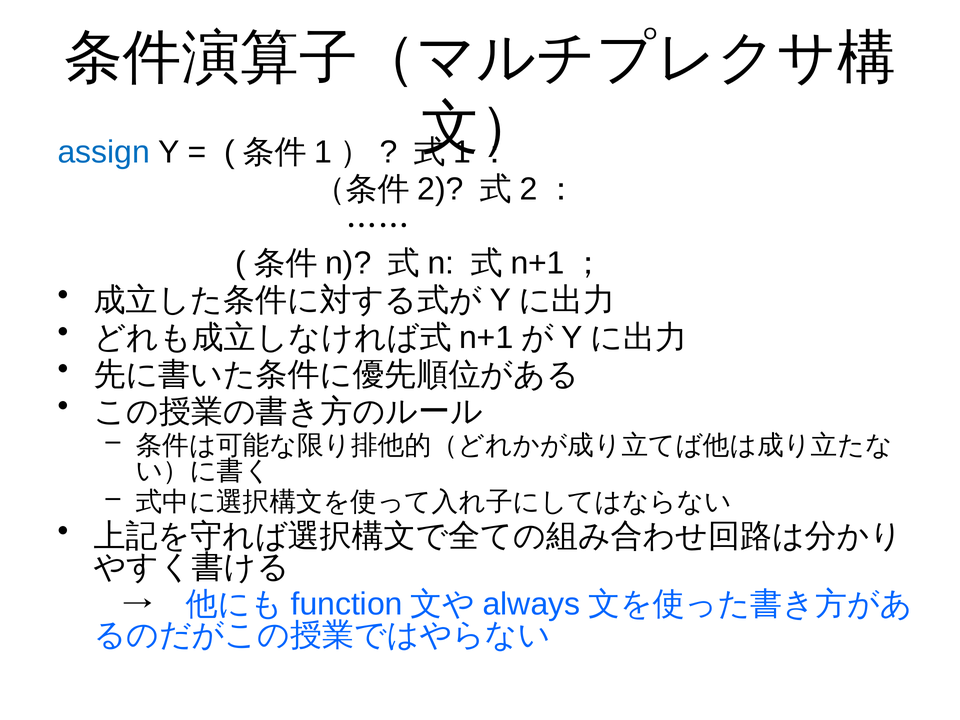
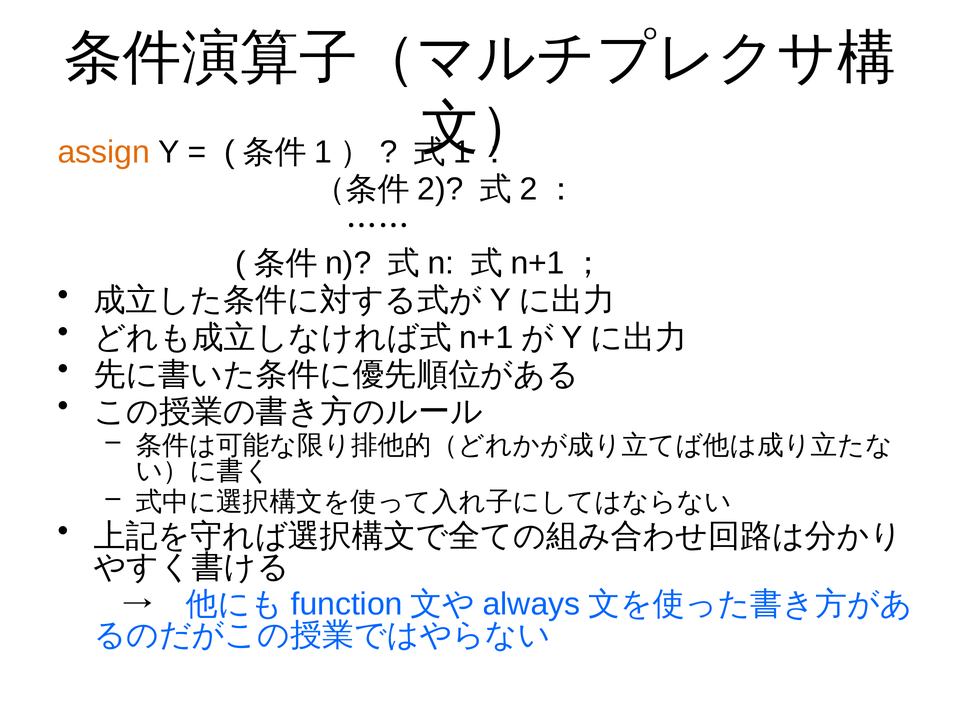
assign colour: blue -> orange
